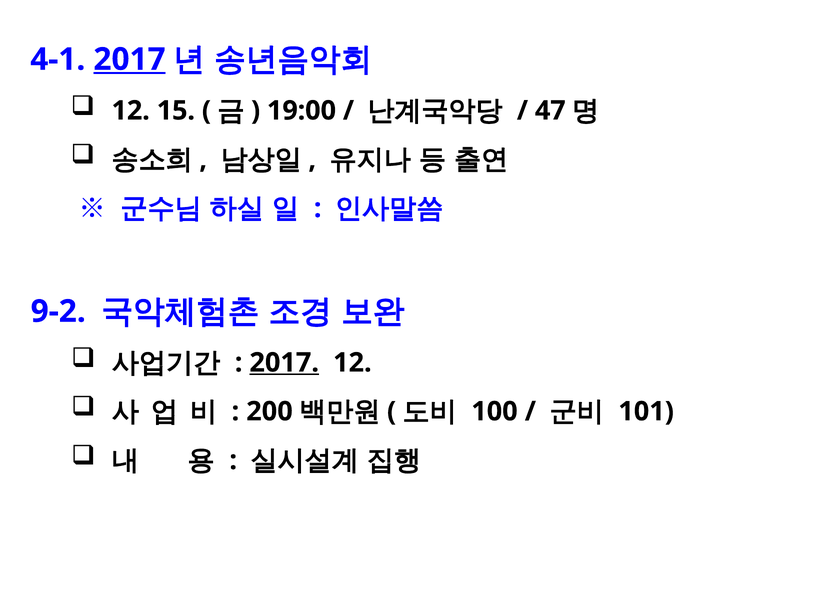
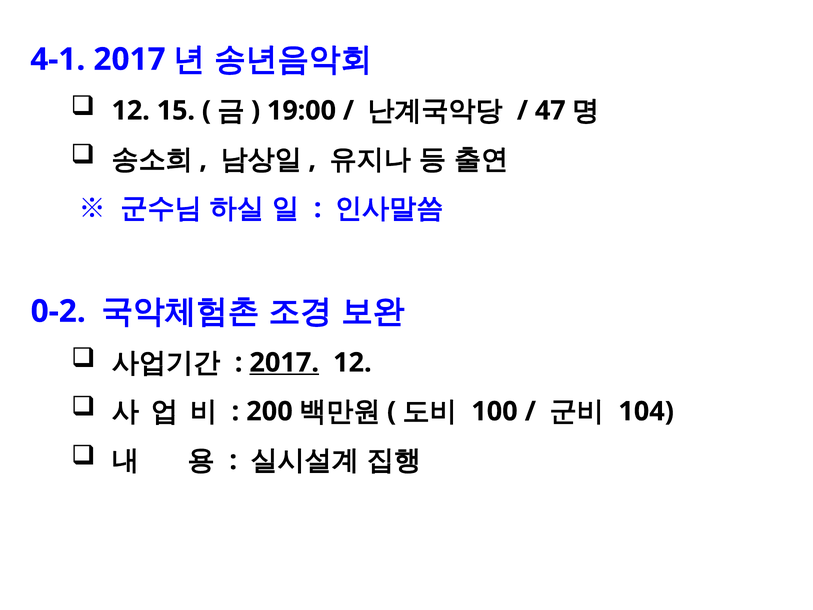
2017 at (130, 59) underline: present -> none
9-2: 9-2 -> 0-2
101: 101 -> 104
